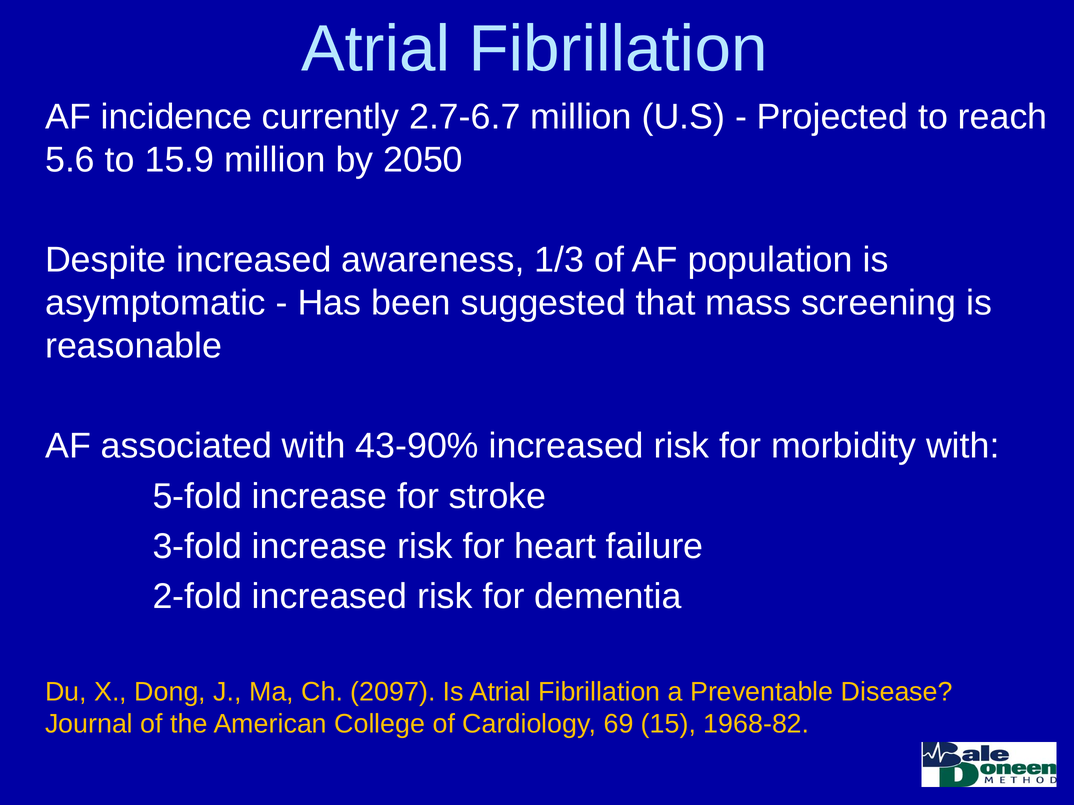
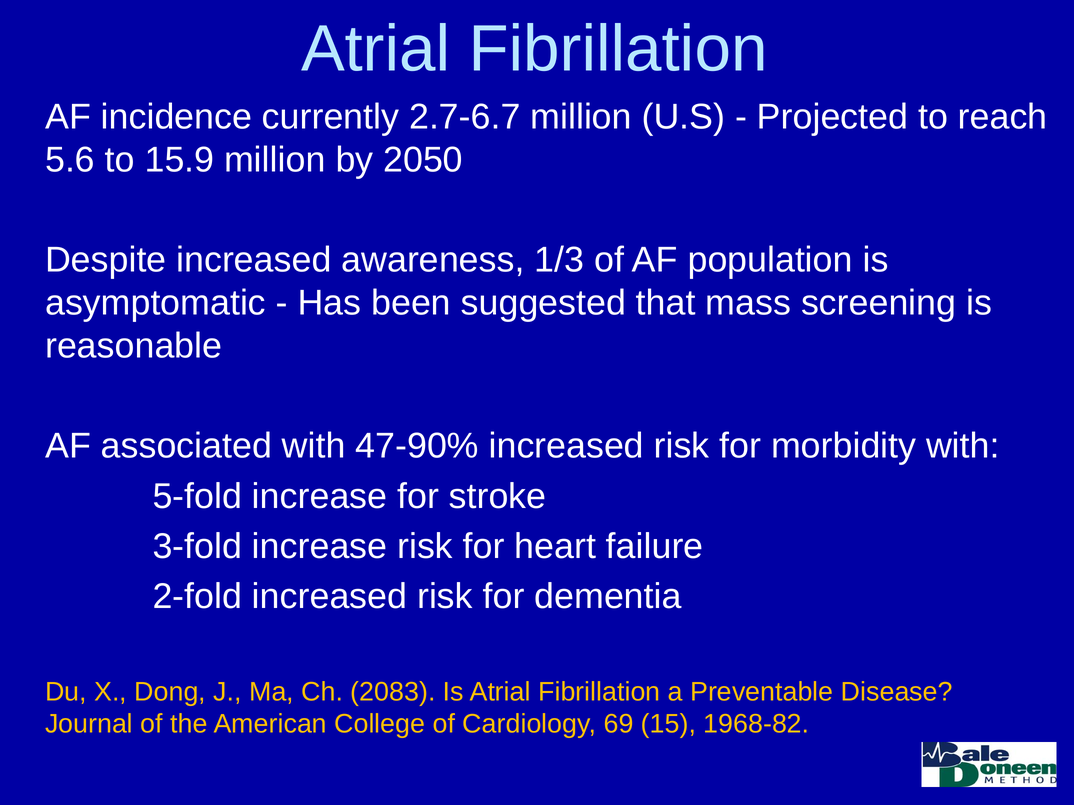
43-90%: 43-90% -> 47-90%
2097: 2097 -> 2083
